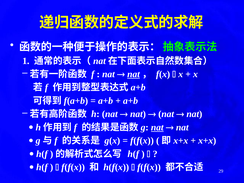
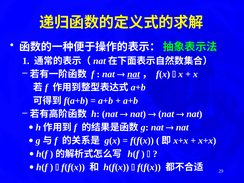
nat at (157, 127) underline: present -> none
